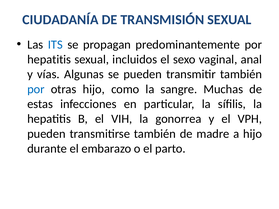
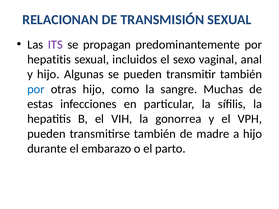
CIUDADANÍA: CIUDADANÍA -> RELACIONAN
ITS colour: blue -> purple
y vías: vías -> hijo
